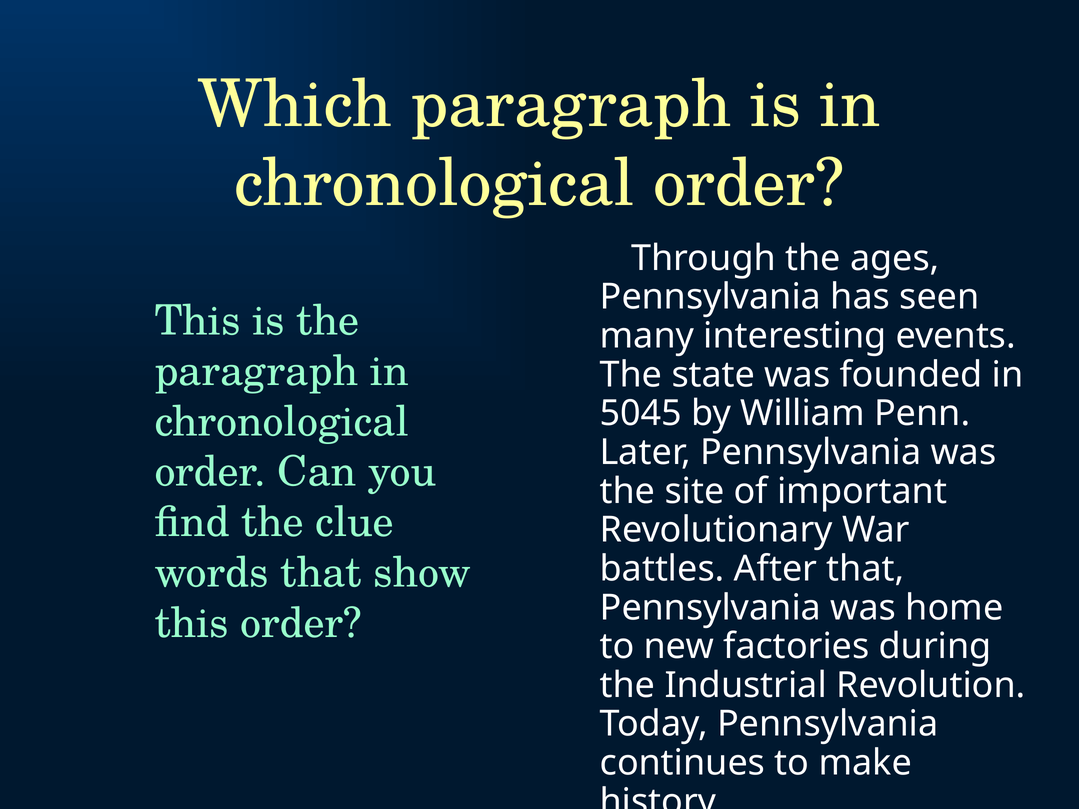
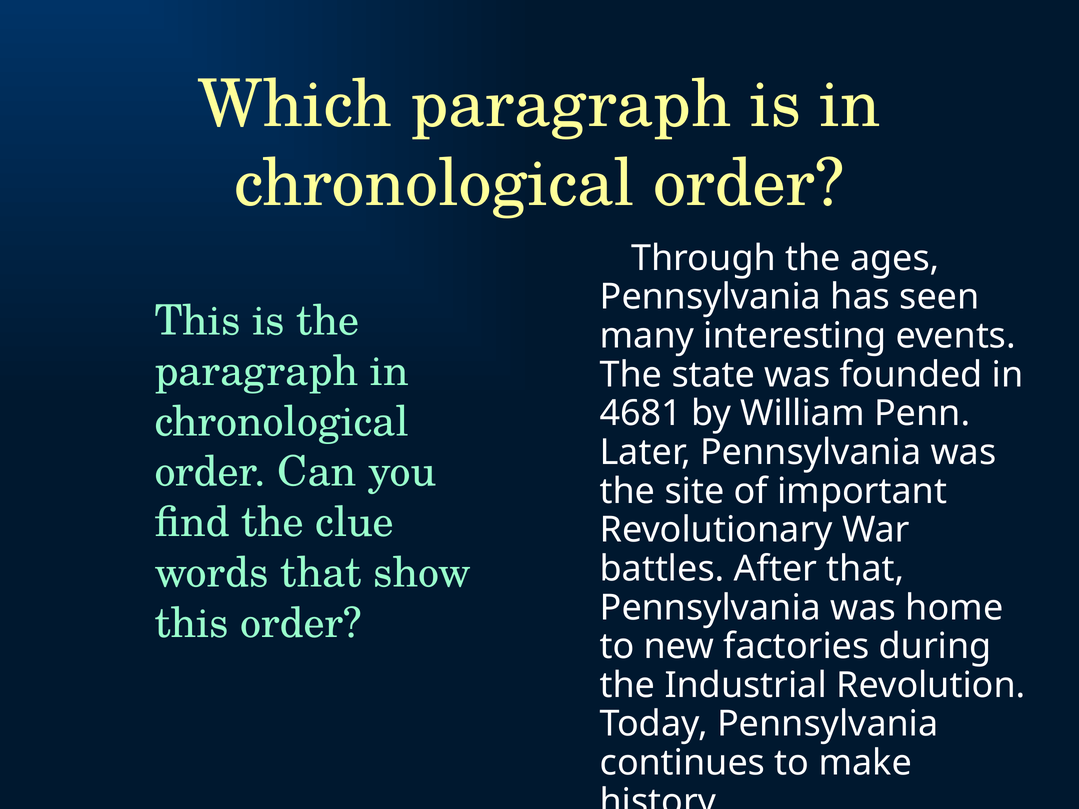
5045: 5045 -> 4681
